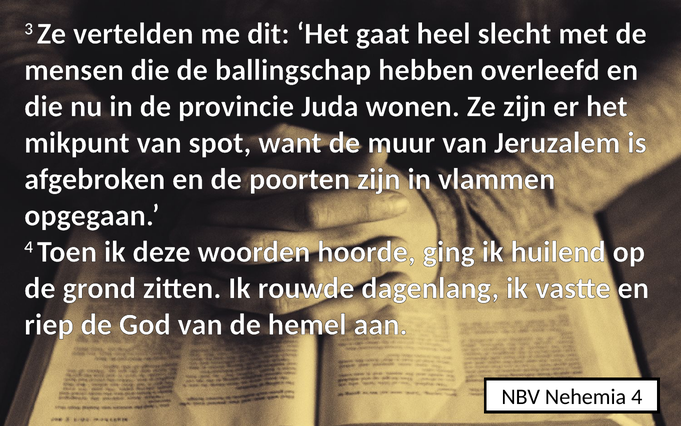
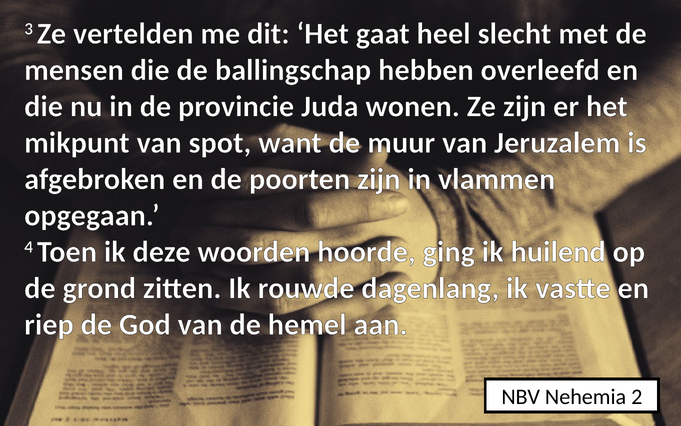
Nehemia 4: 4 -> 2
